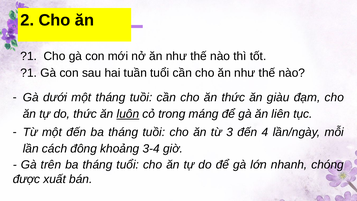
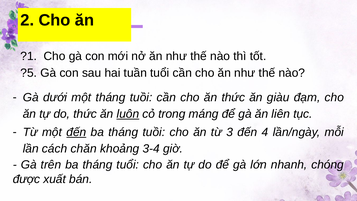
?1 at (29, 73): ?1 -> ?5
đến at (76, 132) underline: none -> present
đông: đông -> chăn
